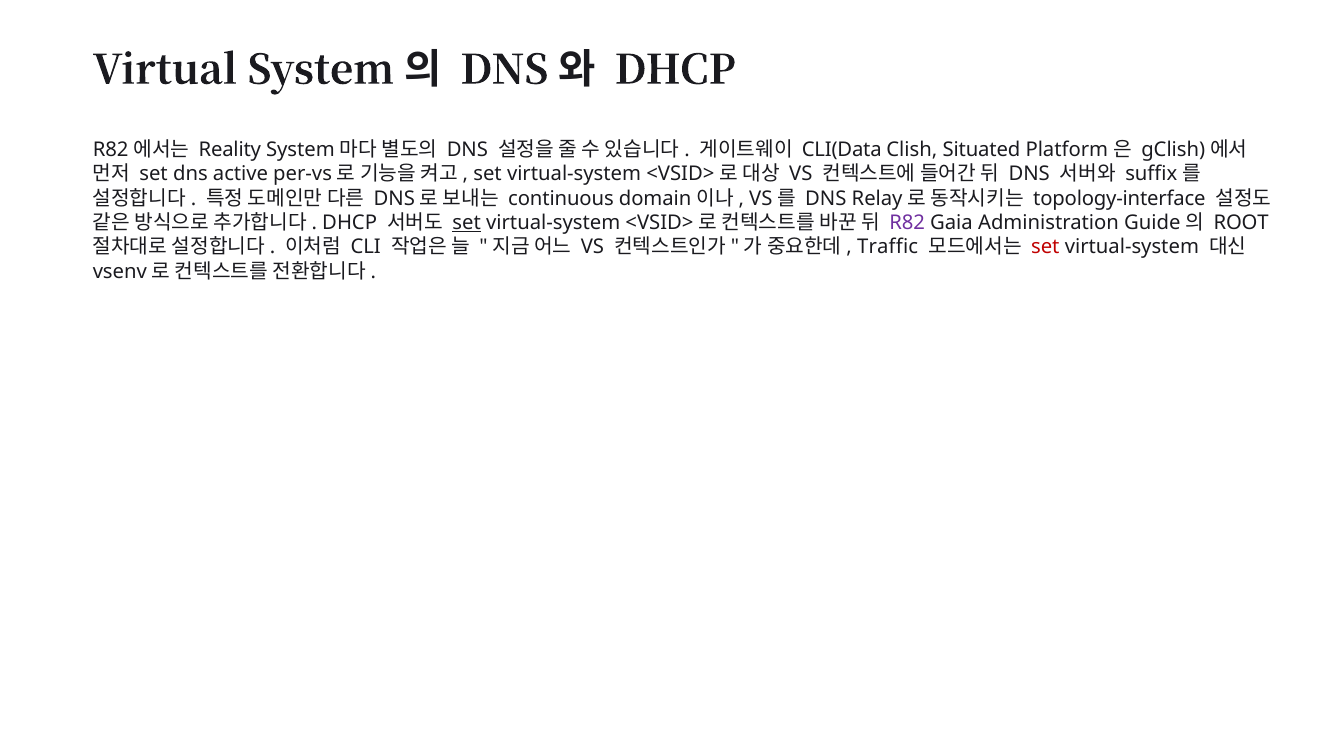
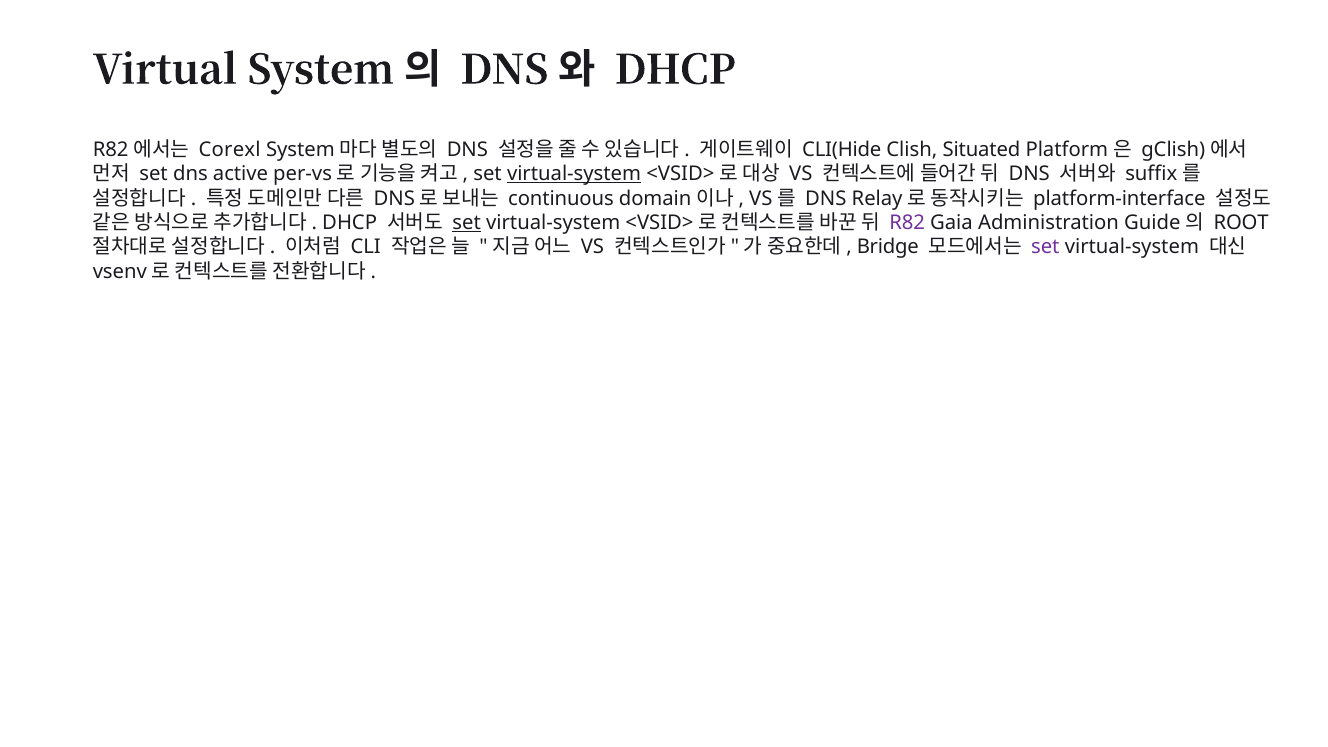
Reality: Reality -> Corexl
CLI(Data: CLI(Data -> CLI(Hide
virtual-system at (574, 174) underline: none -> present
topology-interface: topology-interface -> platform-interface
Traffic: Traffic -> Bridge
set at (1045, 247) colour: red -> purple
